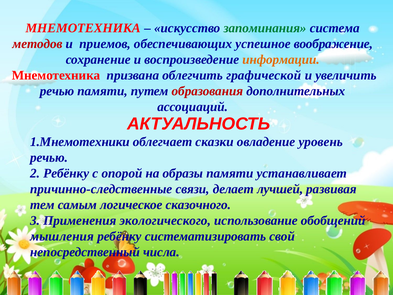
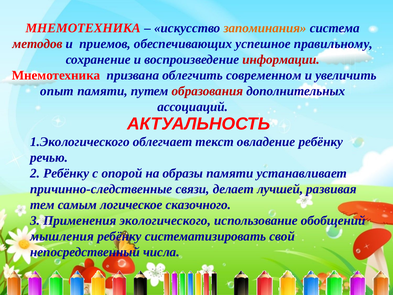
запоминания colour: green -> orange
воображение: воображение -> правильному
информации colour: orange -> red
графической: графической -> современном
речью at (57, 91): речью -> опыт
1.Мнемотехники: 1.Мнемотехники -> 1.Экологического
сказки: сказки -> текст
овладение уровень: уровень -> ребёнку
